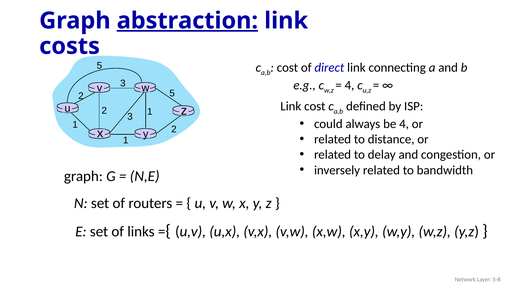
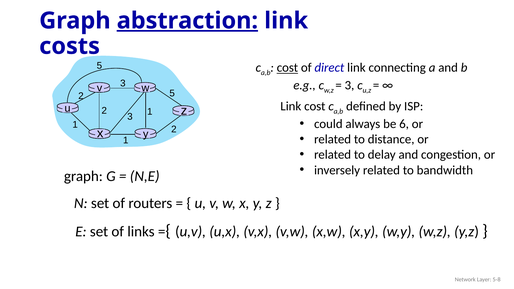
cost at (287, 68) underline: none -> present
4 at (349, 85): 4 -> 3
be 4: 4 -> 6
